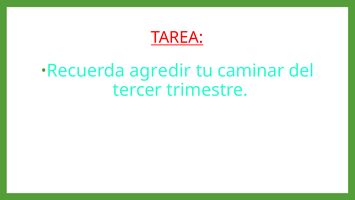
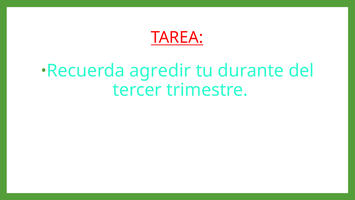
caminar: caminar -> durante
